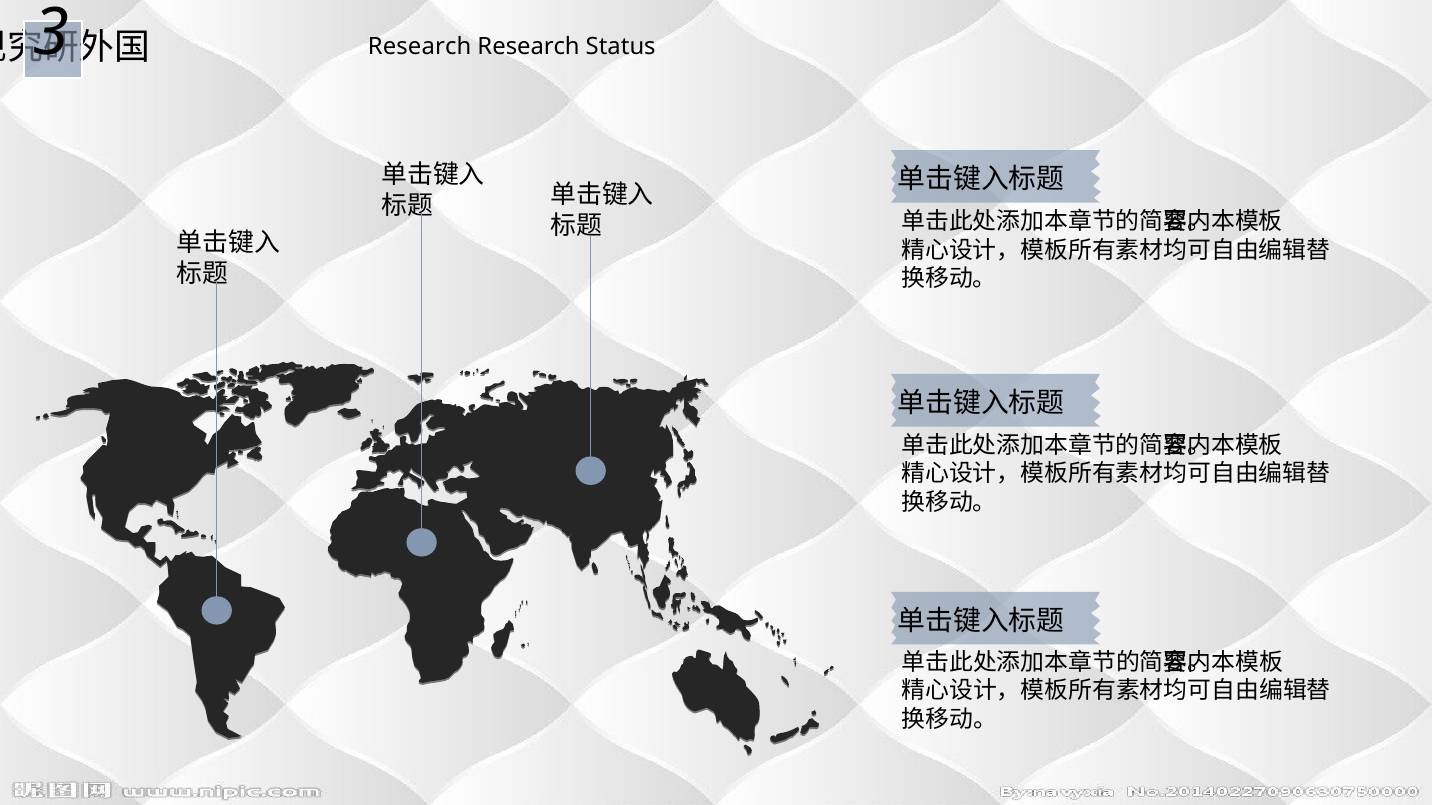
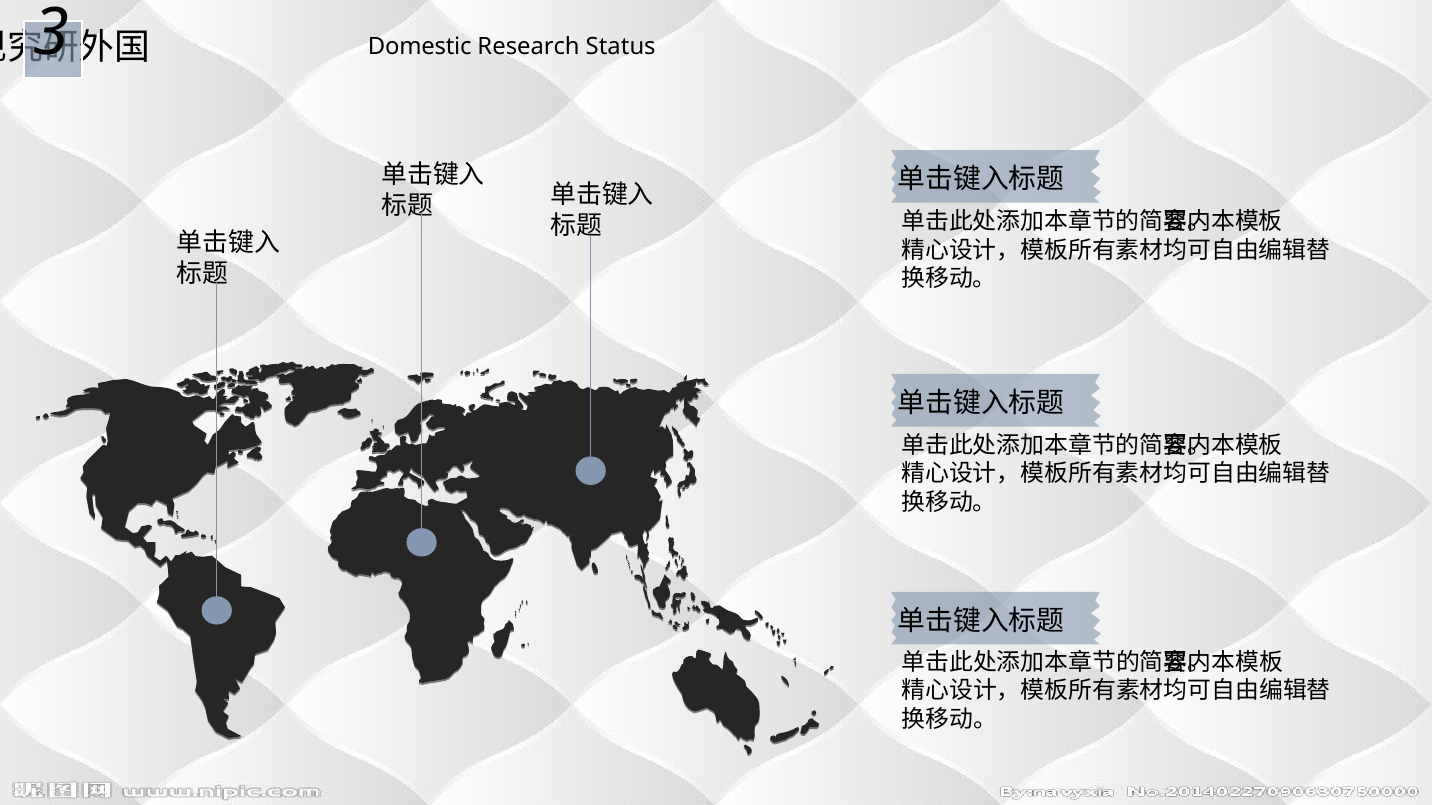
Research at (420, 47): Research -> Domestic
